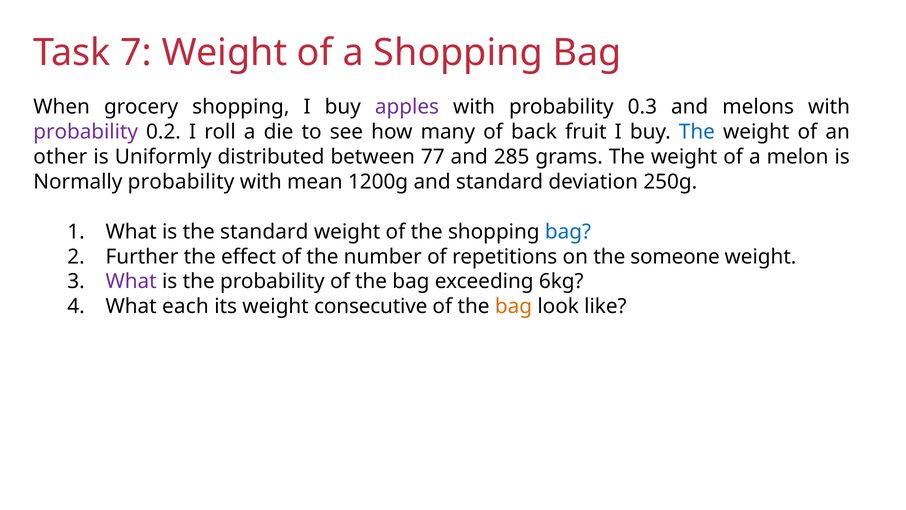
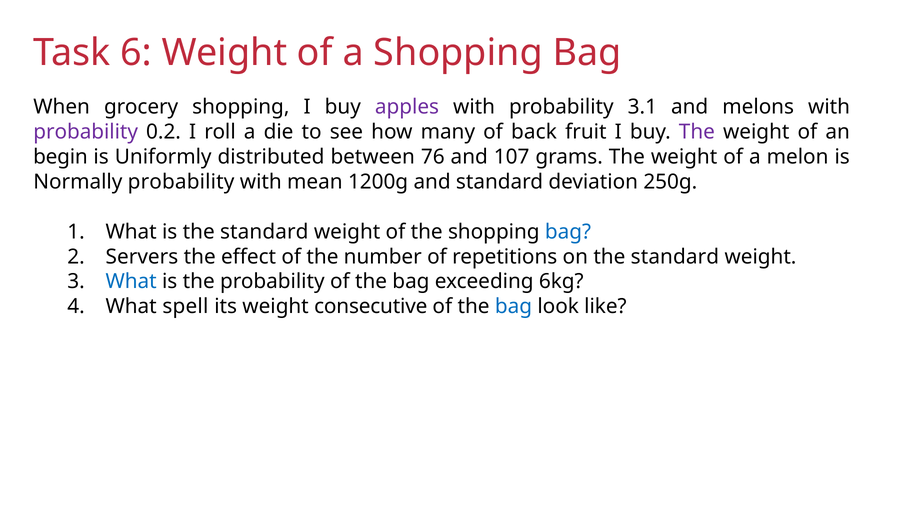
7: 7 -> 6
0.3: 0.3 -> 3.1
The at (697, 132) colour: blue -> purple
other: other -> begin
77: 77 -> 76
285: 285 -> 107
Further: Further -> Servers
on the someone: someone -> standard
What at (131, 281) colour: purple -> blue
each: each -> spell
bag at (514, 306) colour: orange -> blue
